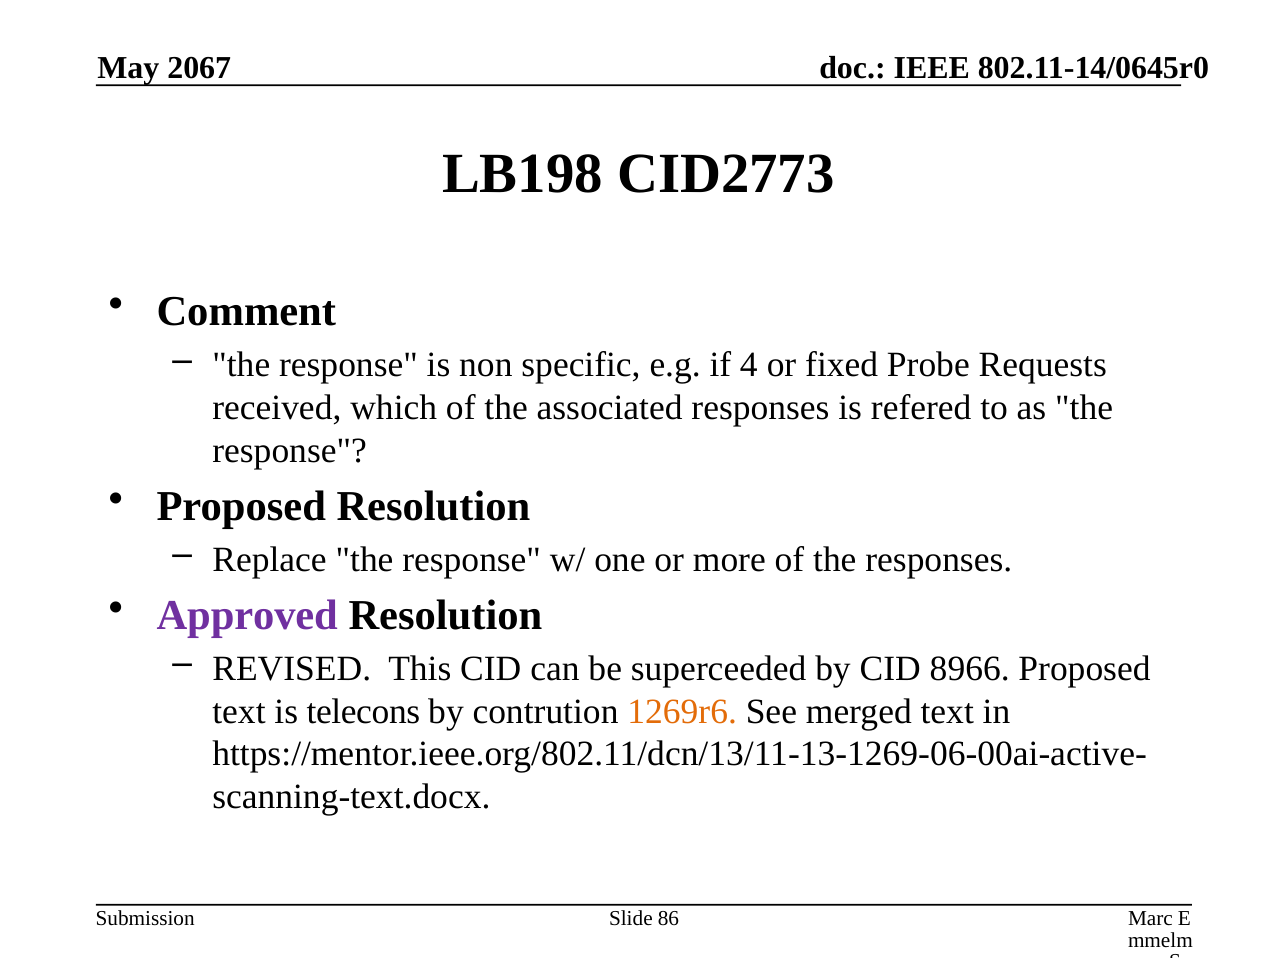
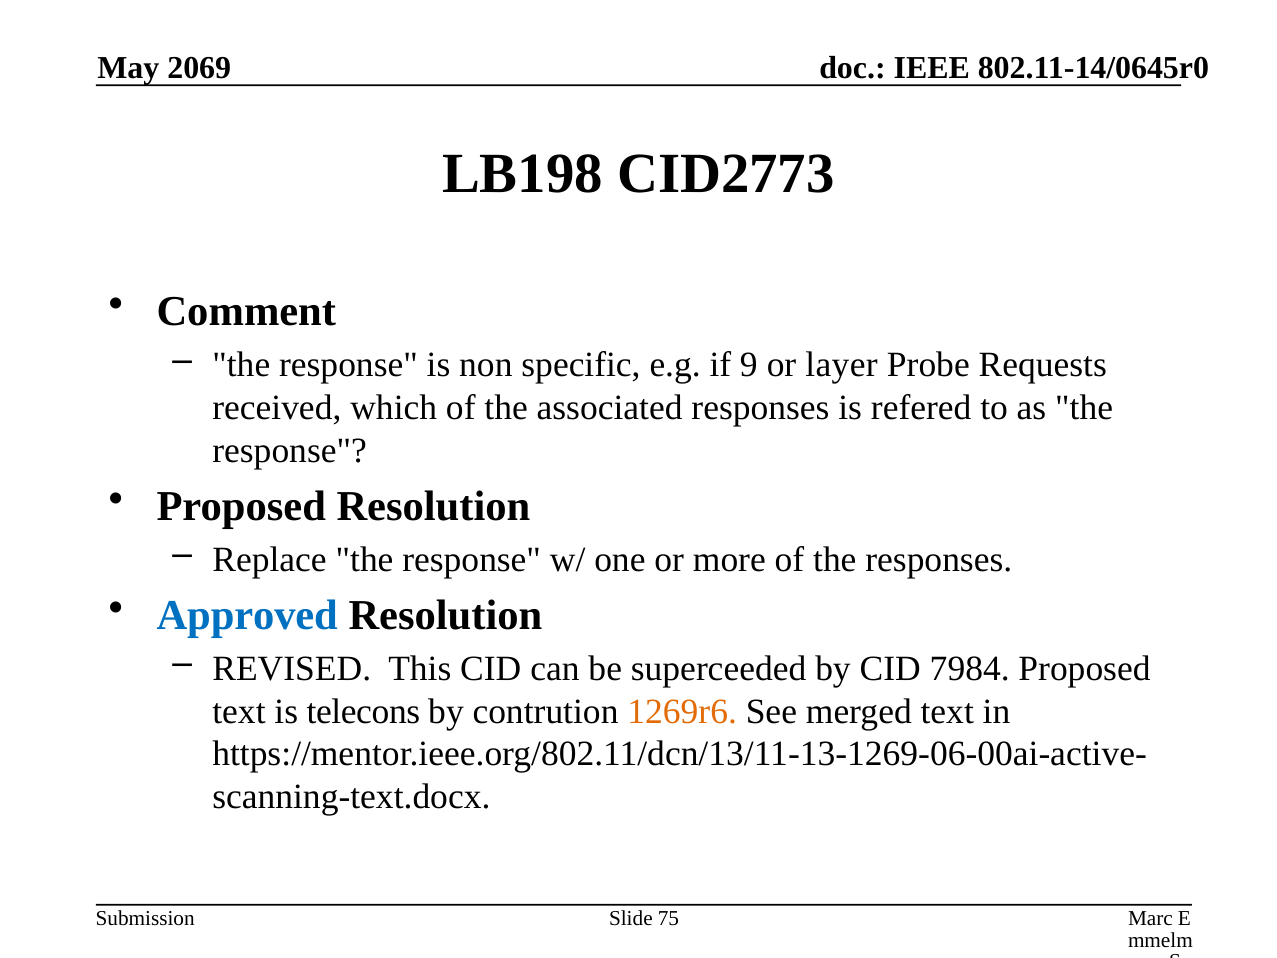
2067: 2067 -> 2069
4: 4 -> 9
fixed: fixed -> layer
Approved colour: purple -> blue
8966: 8966 -> 7984
86: 86 -> 75
